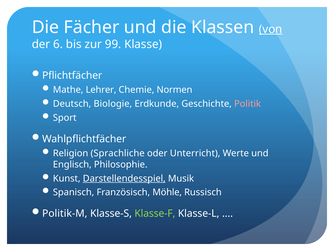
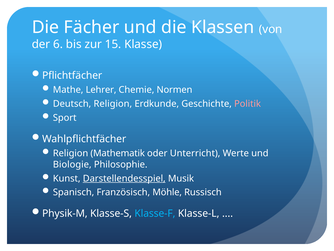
von underline: present -> none
99: 99 -> 15
Deutsch Biologie: Biologie -> Religion
Sprachliche: Sprachliche -> Mathematik
Englisch: Englisch -> Biologie
Politik-M: Politik-M -> Physik-M
Klasse-F colour: light green -> light blue
